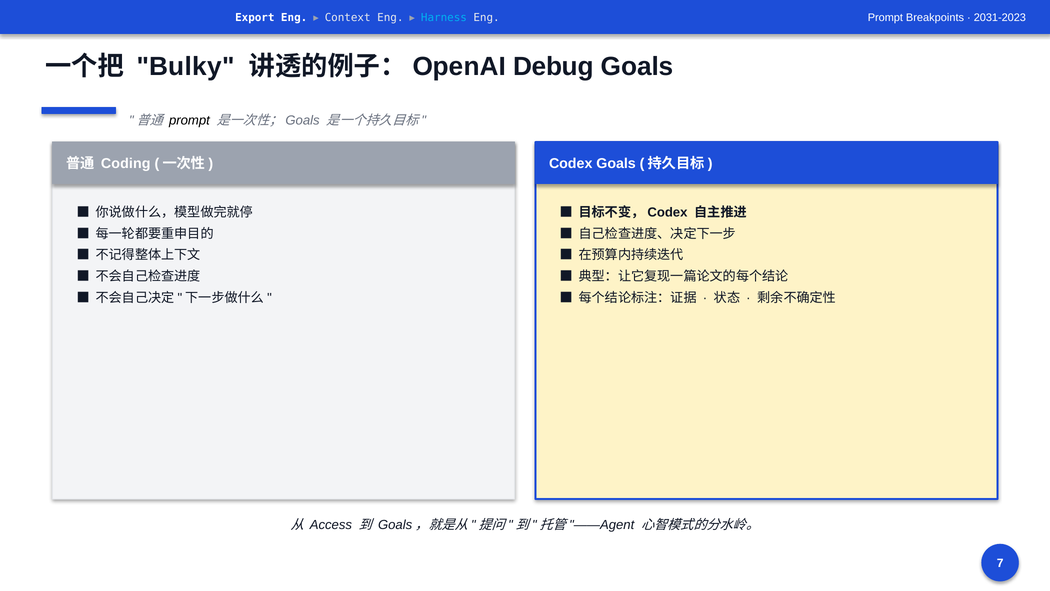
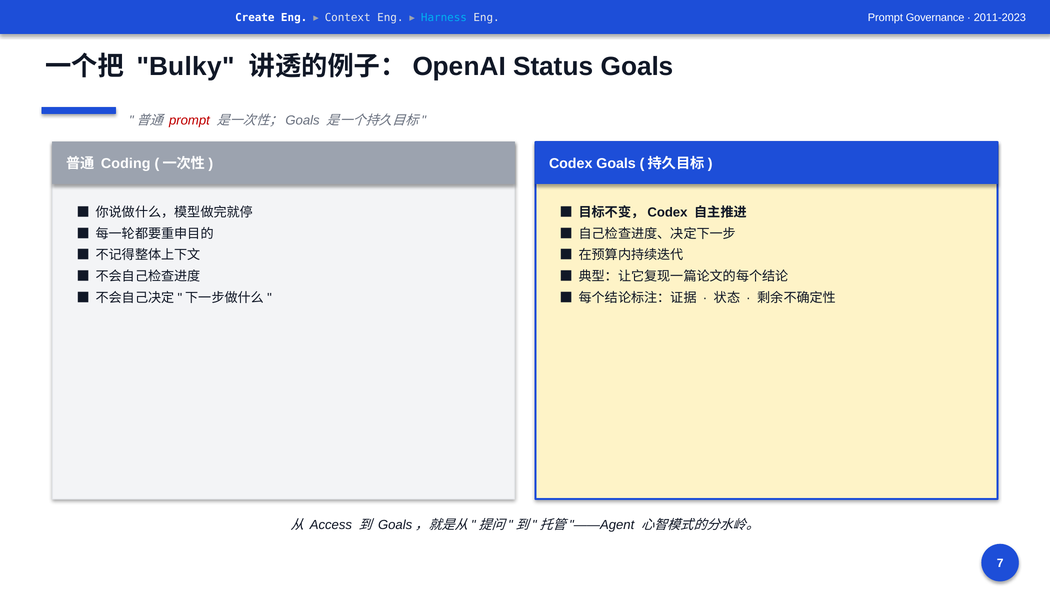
Export: Export -> Create
Breakpoints: Breakpoints -> Governance
2031-2023: 2031-2023 -> 2011-2023
Debug: Debug -> Status
prompt at (189, 121) colour: black -> red
